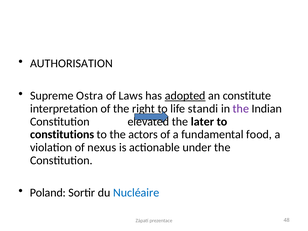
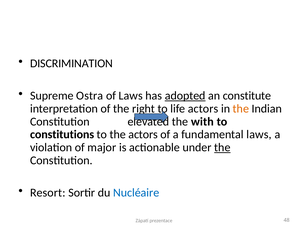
AUTHORISATION: AUTHORISATION -> DISCRIMINATION
life standi: standi -> actors
the at (241, 109) colour: purple -> orange
later: later -> with
fundamental food: food -> laws
nexus: nexus -> major
the at (222, 147) underline: none -> present
Poland: Poland -> Resort
